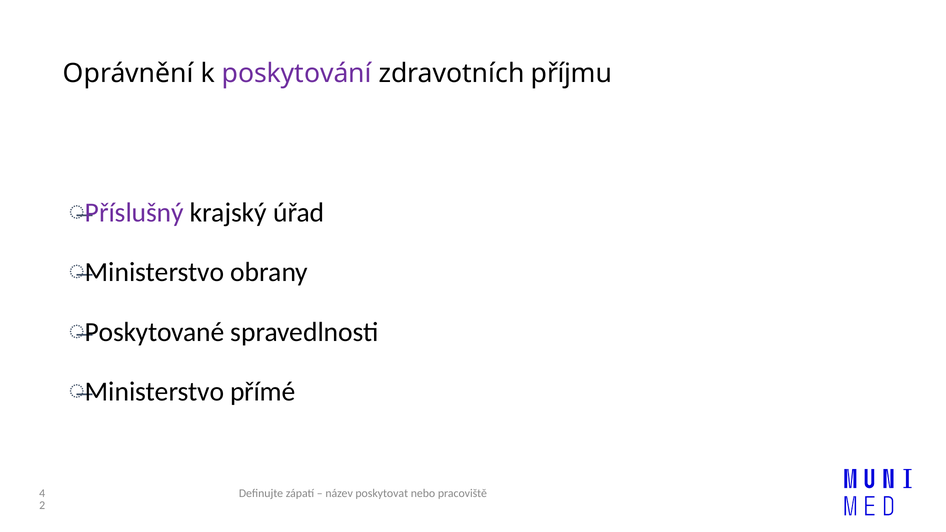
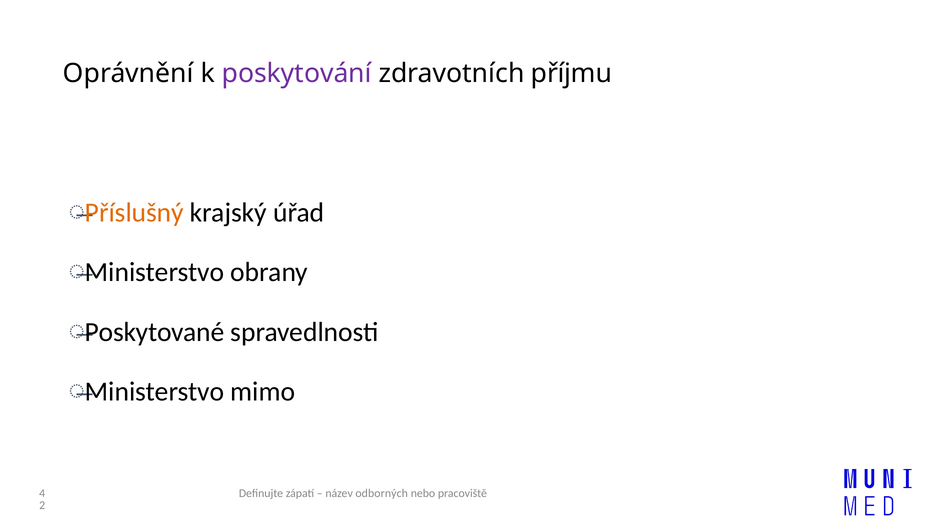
Příslušný colour: purple -> orange
přímé: přímé -> mimo
poskytovat: poskytovat -> odborných
